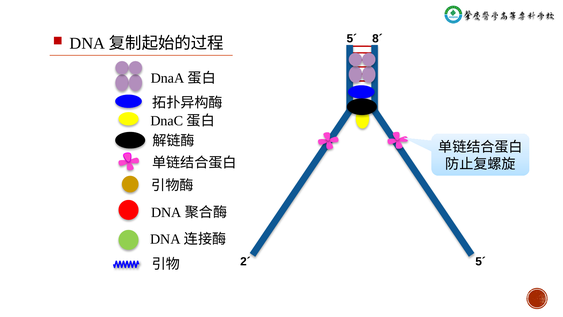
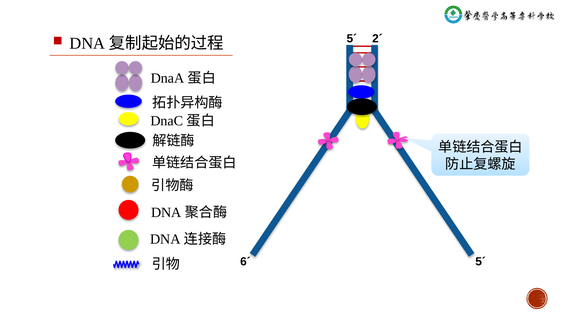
8´: 8´ -> 2´
2´: 2´ -> 6´
